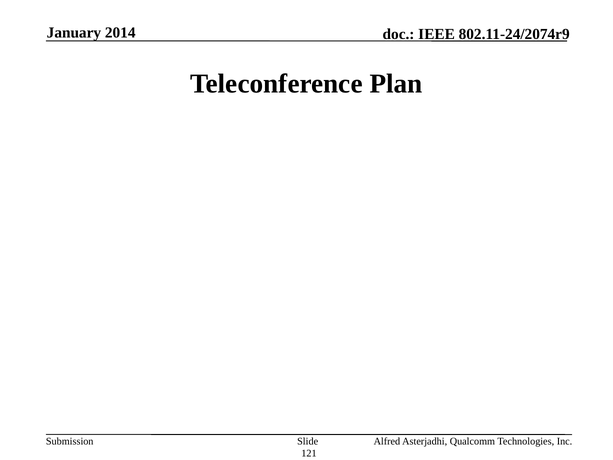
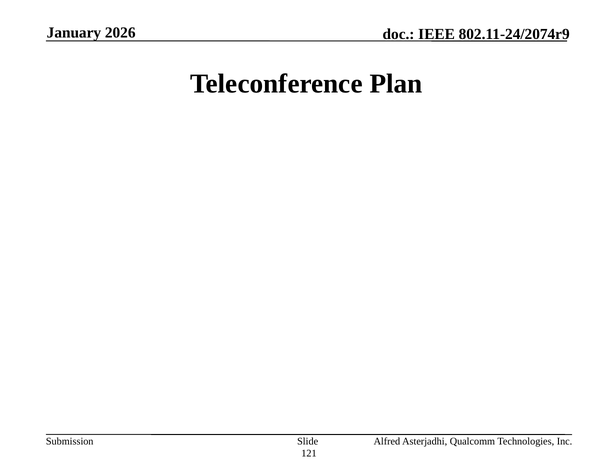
2014: 2014 -> 2026
